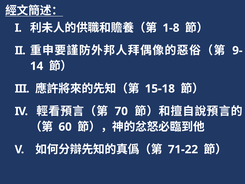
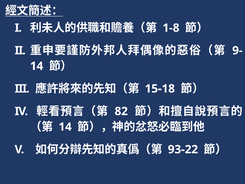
70: 70 -> 82
60 at (65, 127): 60 -> 14
71-22: 71-22 -> 93-22
